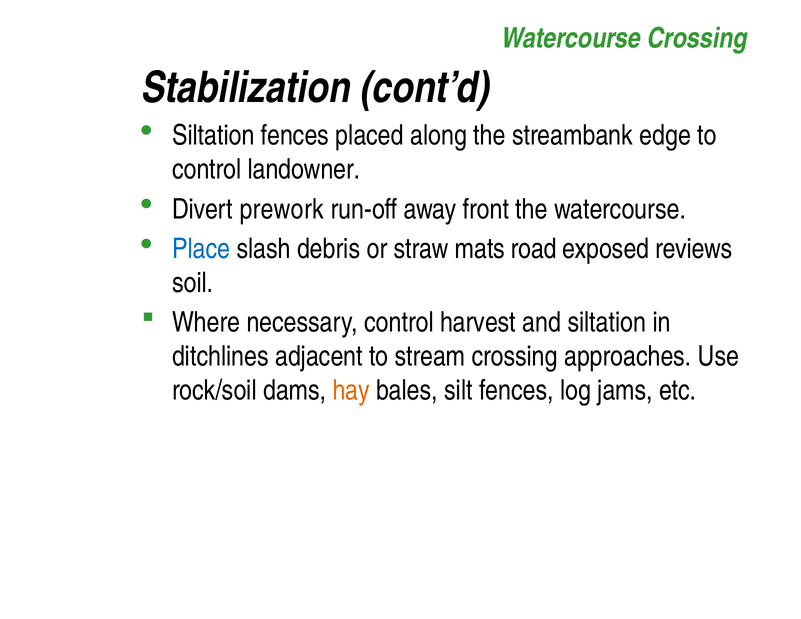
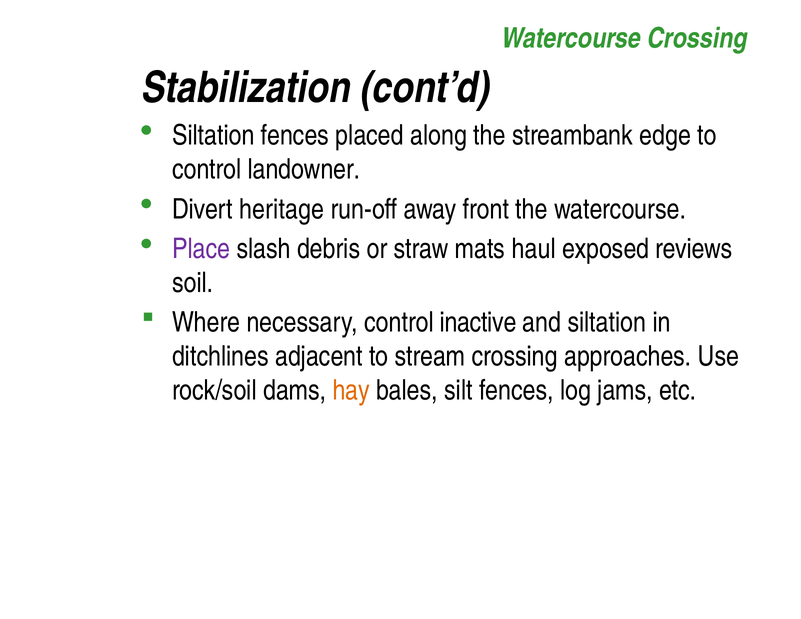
prework: prework -> heritage
Place colour: blue -> purple
road: road -> haul
harvest: harvest -> inactive
